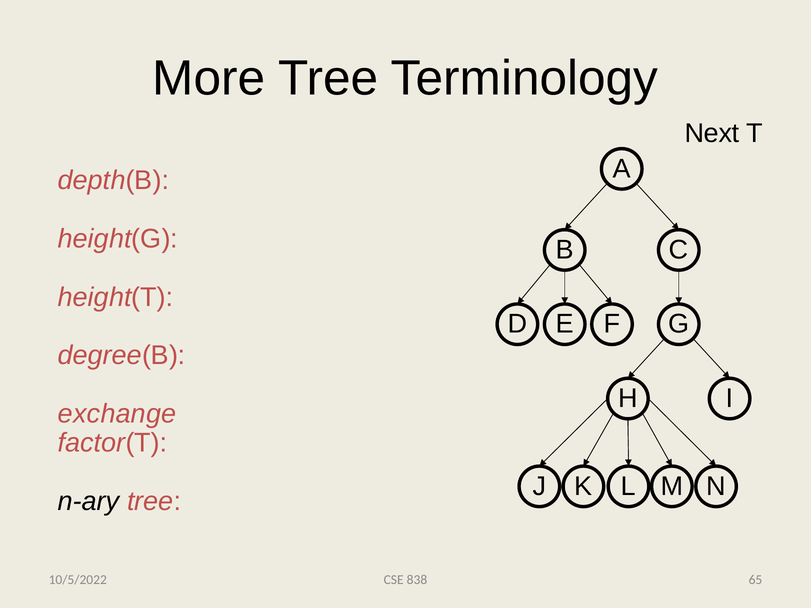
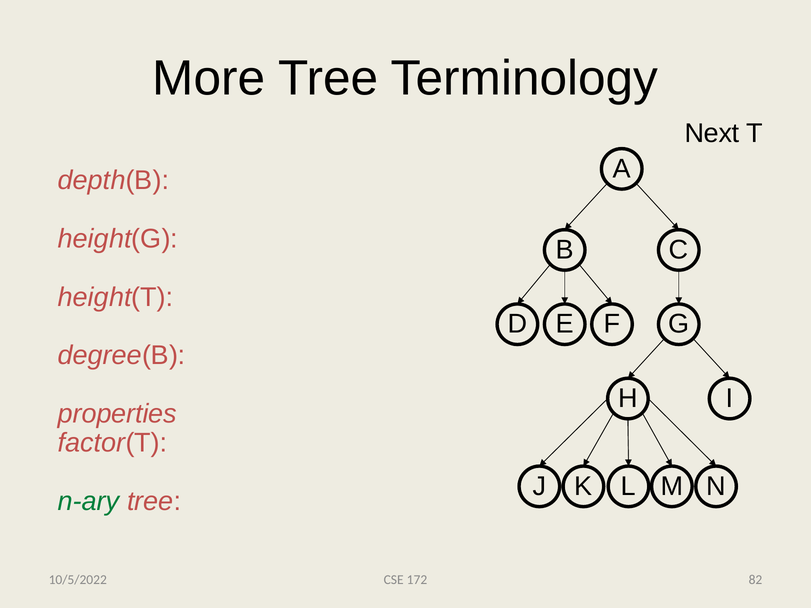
exchange: exchange -> properties
n-ary colour: black -> green
838: 838 -> 172
65: 65 -> 82
